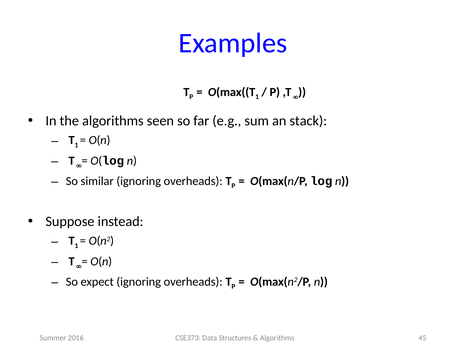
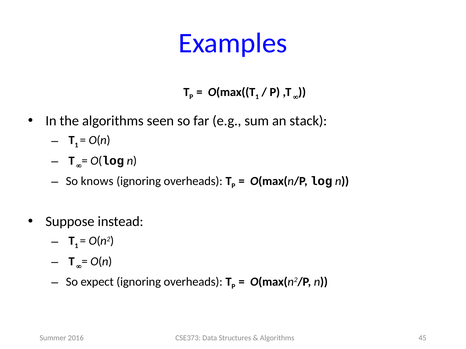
similar: similar -> knows
